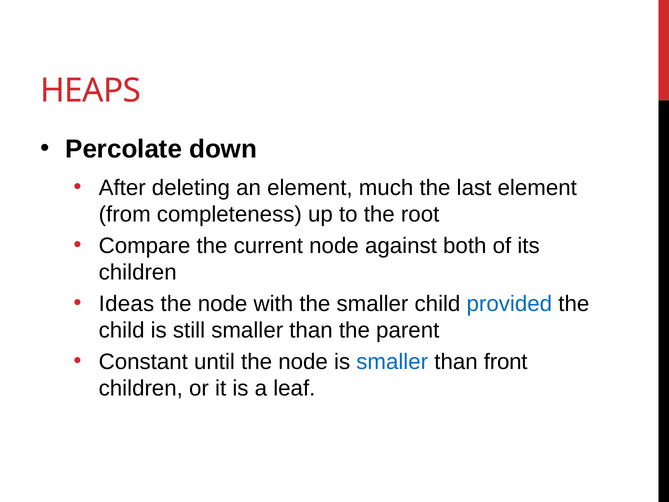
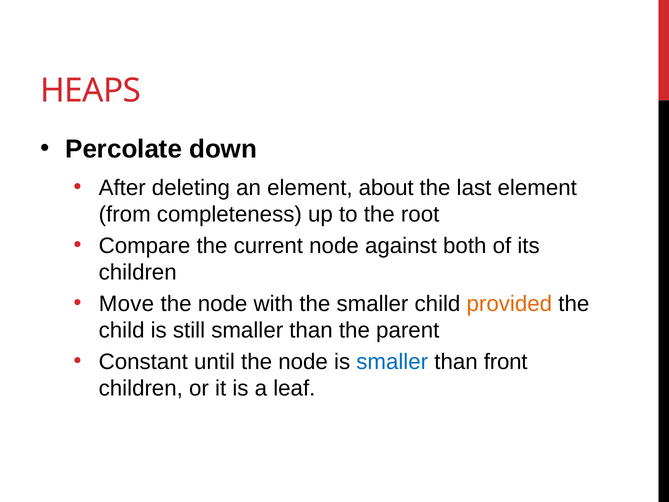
much: much -> about
Ideas: Ideas -> Move
provided colour: blue -> orange
